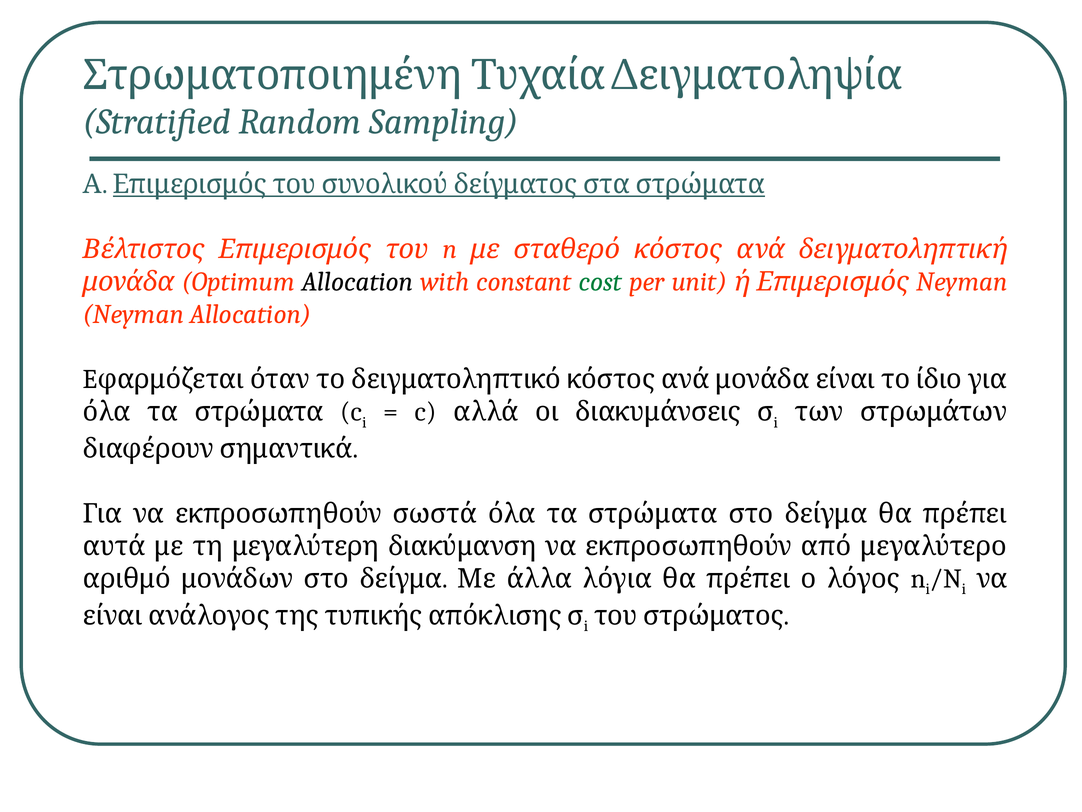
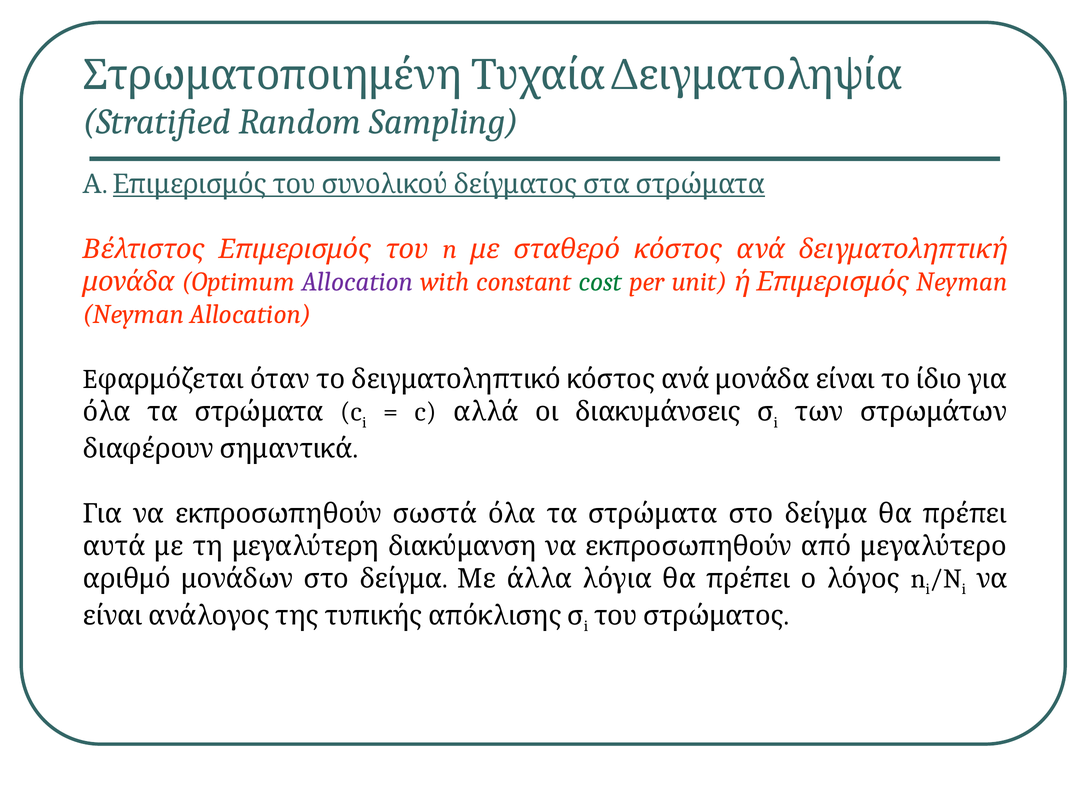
Allocation at (358, 282) colour: black -> purple
